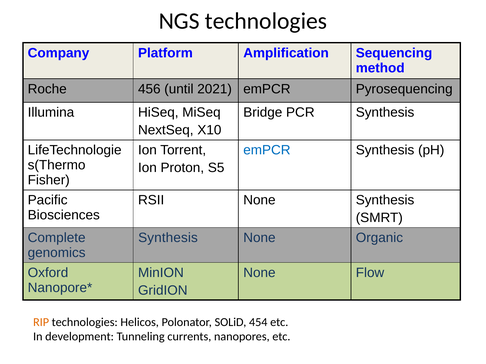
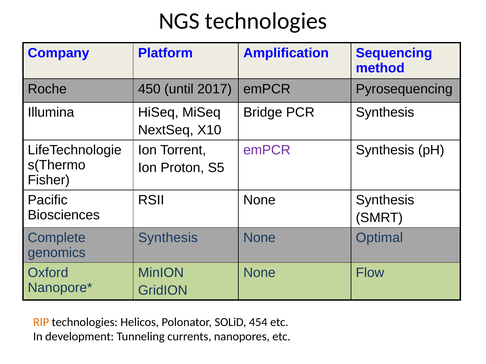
456: 456 -> 450
2021: 2021 -> 2017
emPCR at (267, 150) colour: blue -> purple
Organic: Organic -> Optimal
